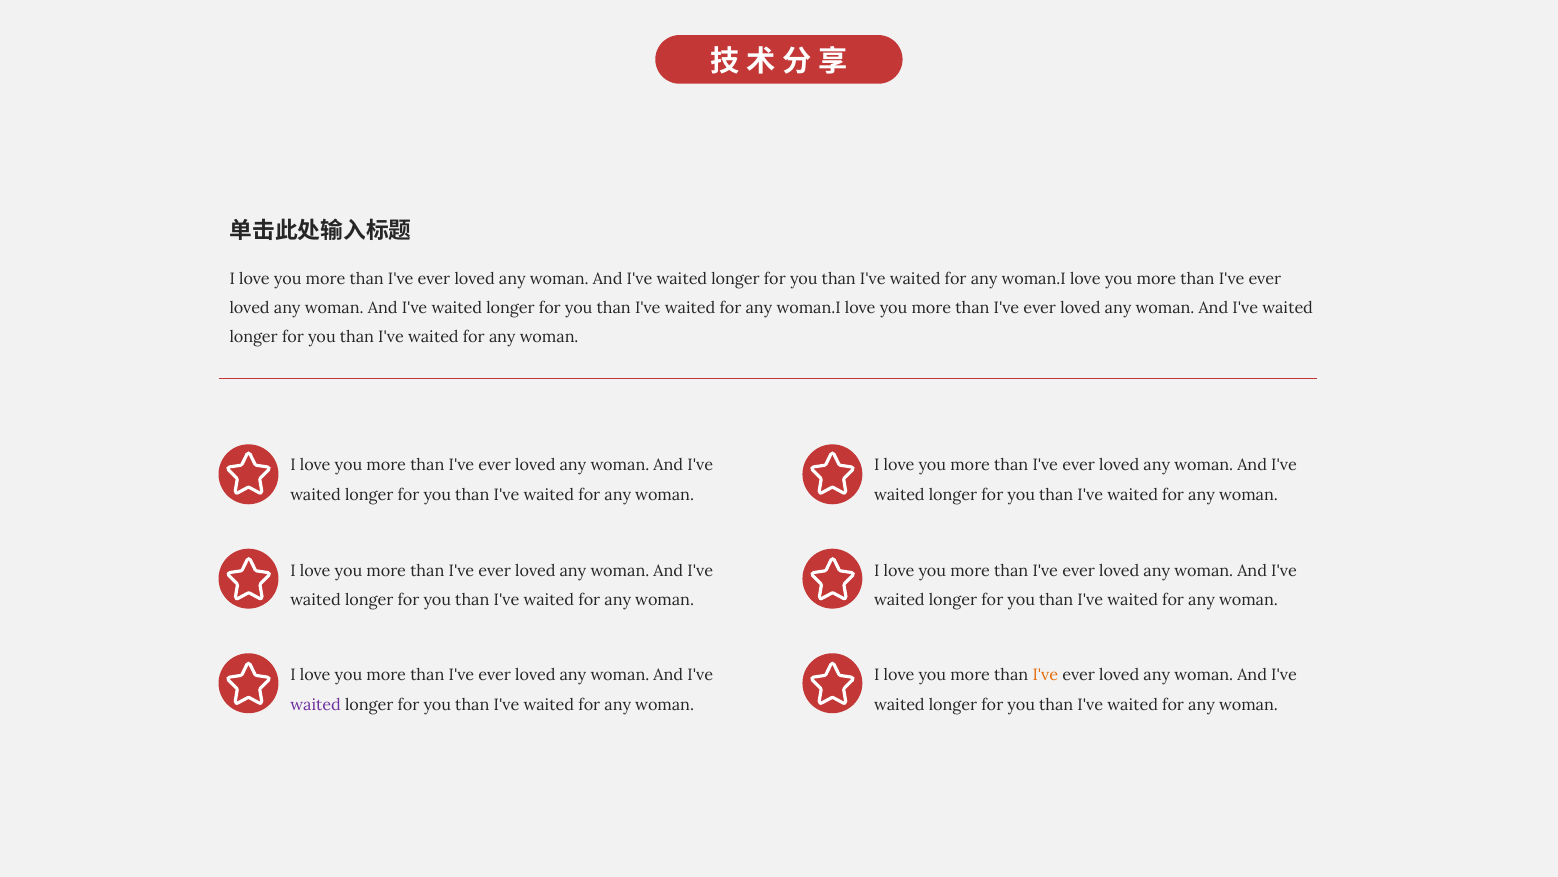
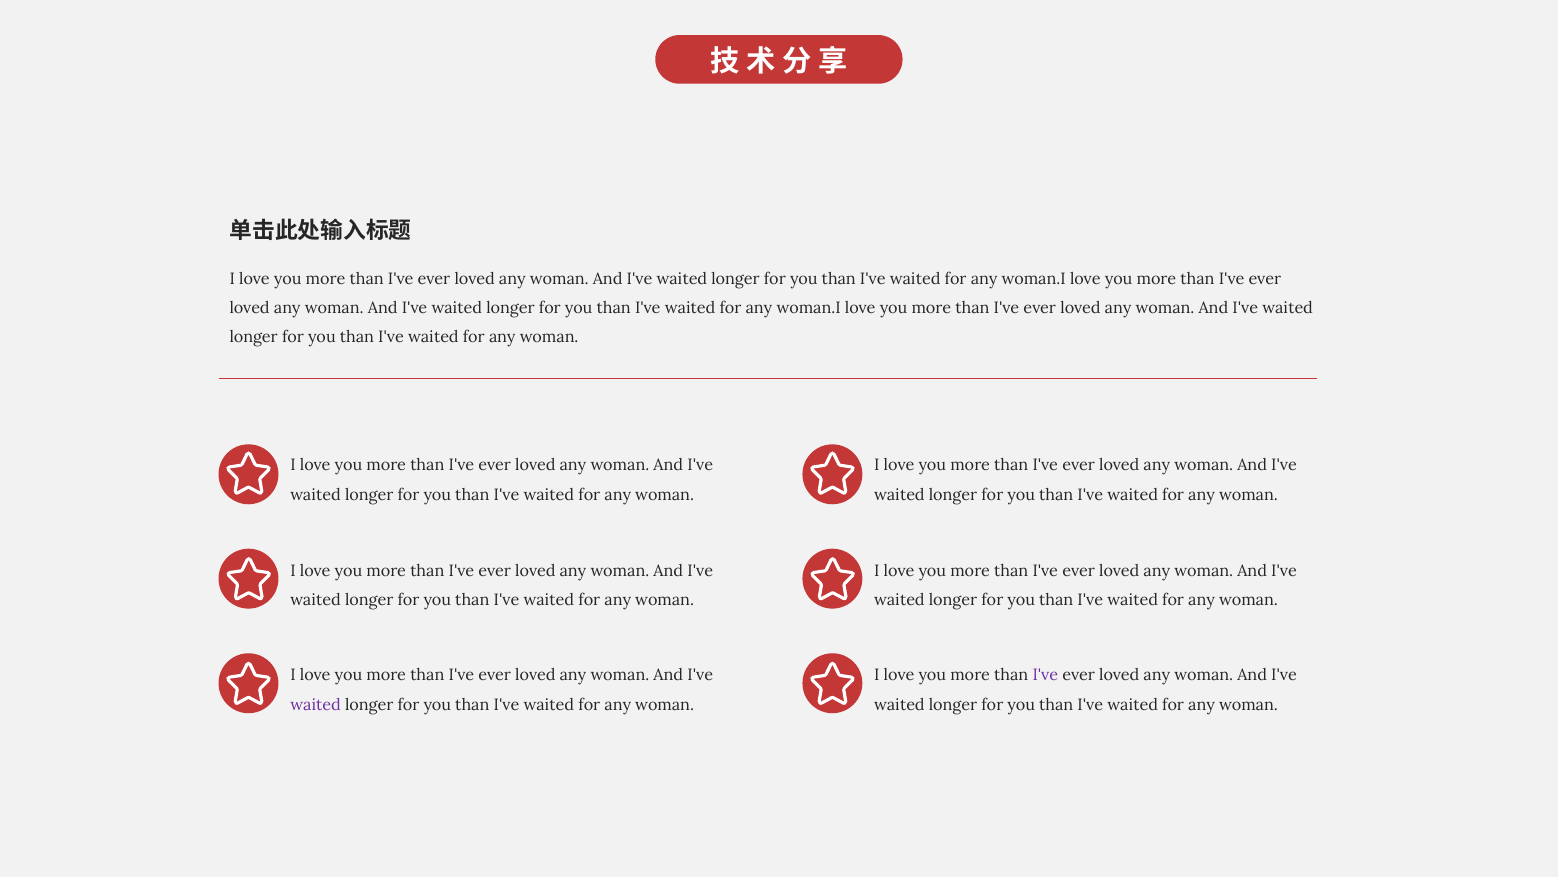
I've at (1045, 675) colour: orange -> purple
